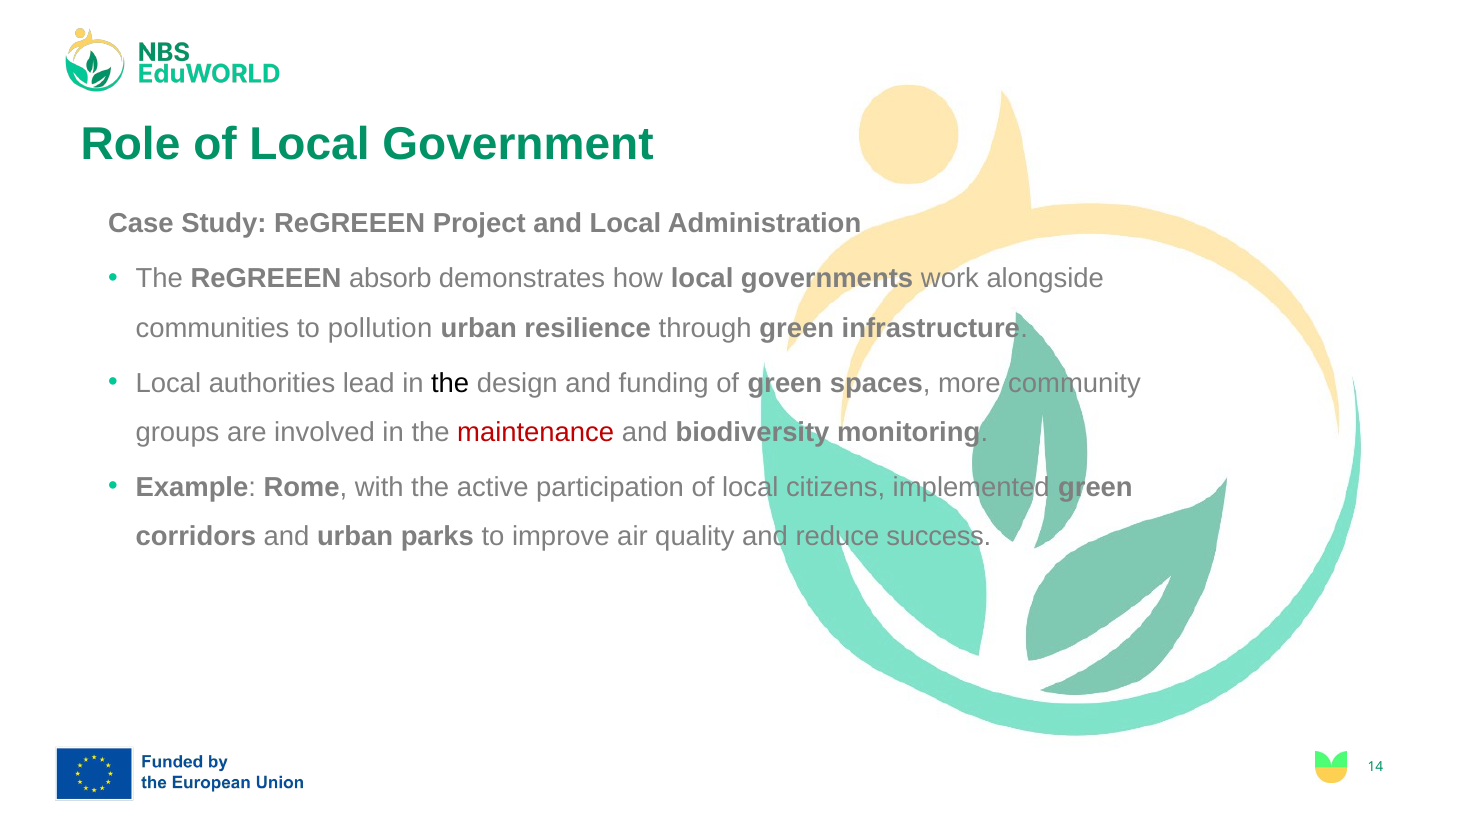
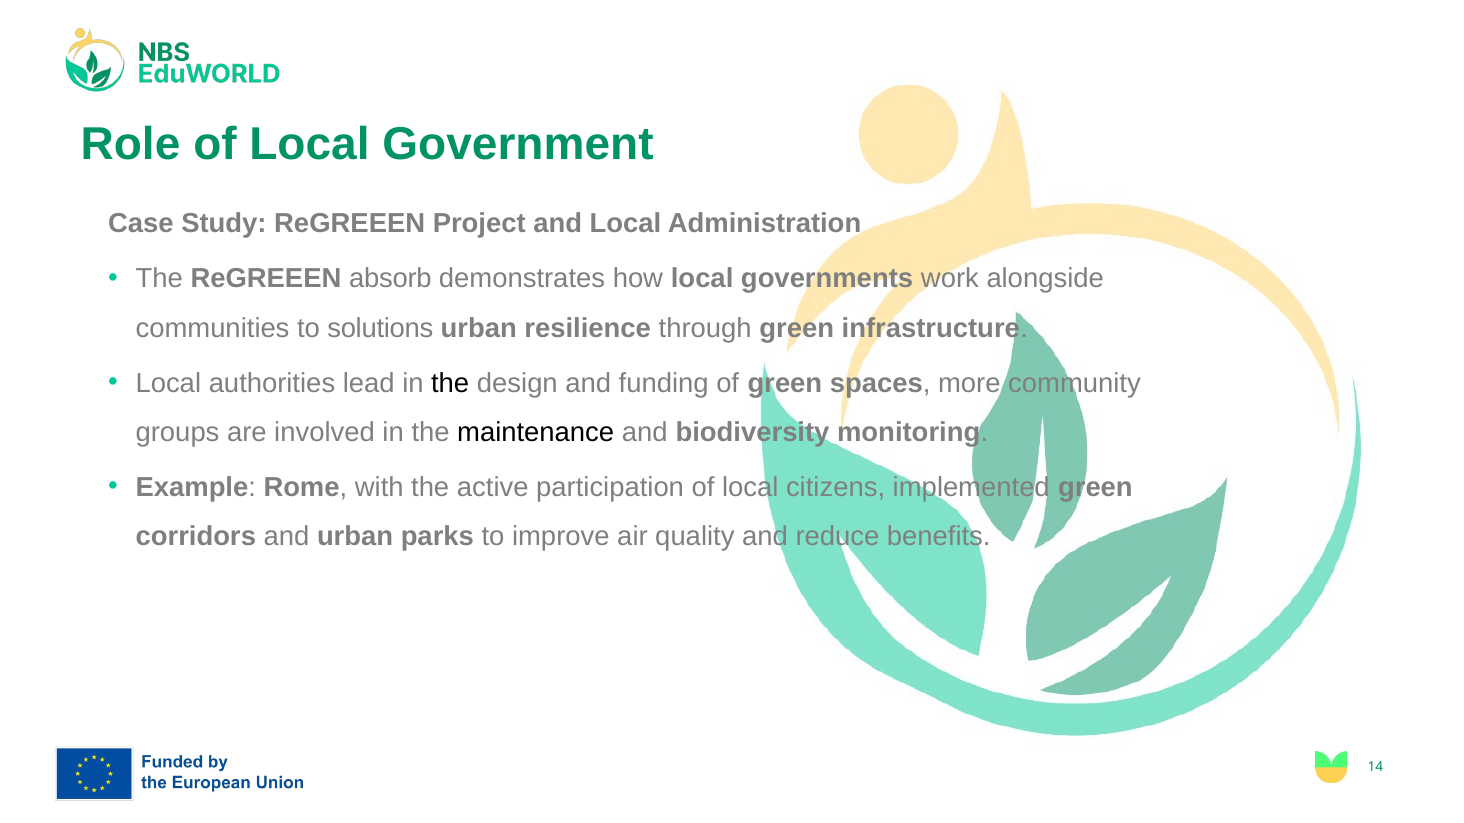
pollution: pollution -> solutions
maintenance colour: red -> black
success: success -> benefits
